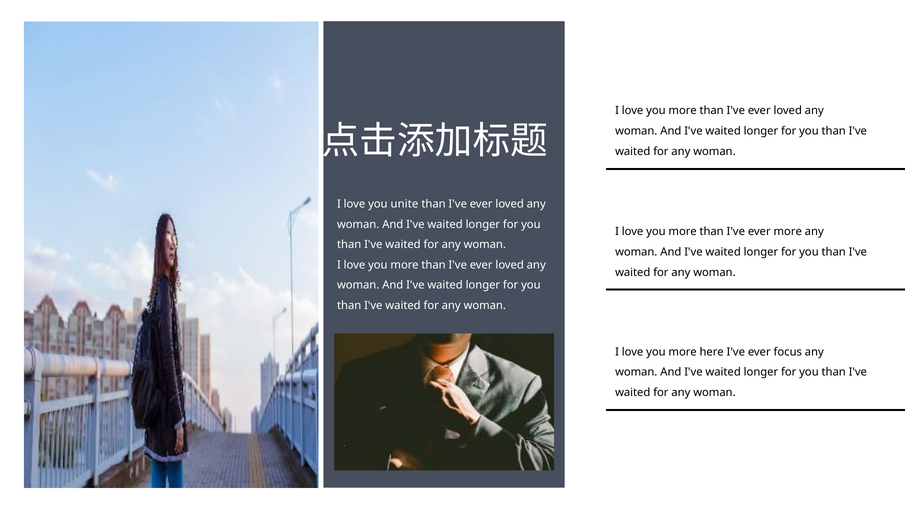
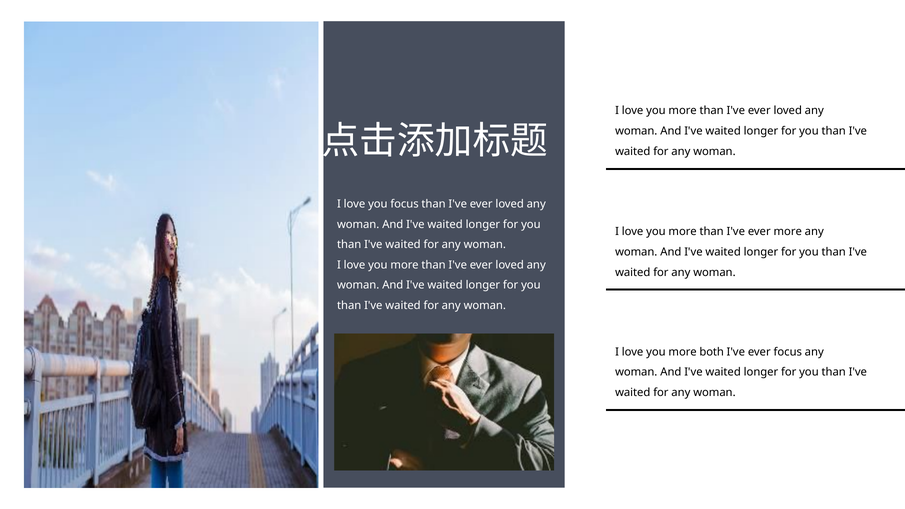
you unite: unite -> focus
here: here -> both
